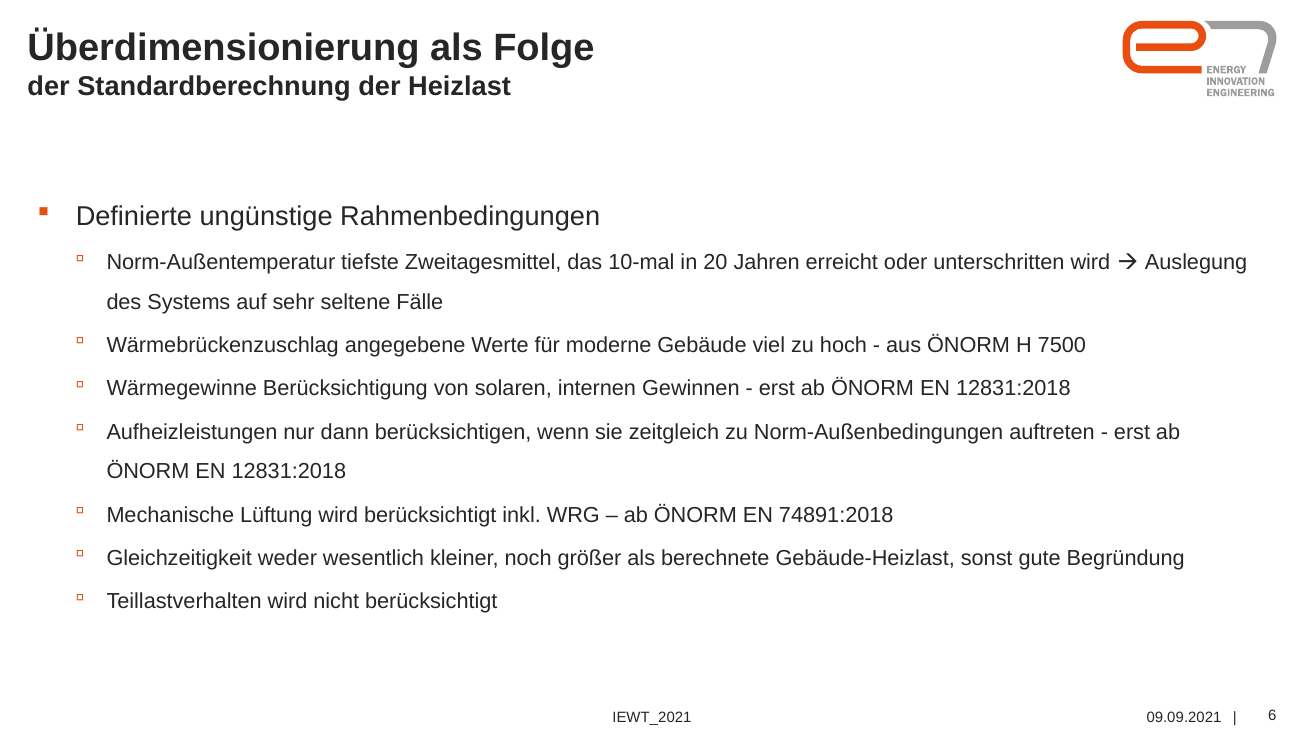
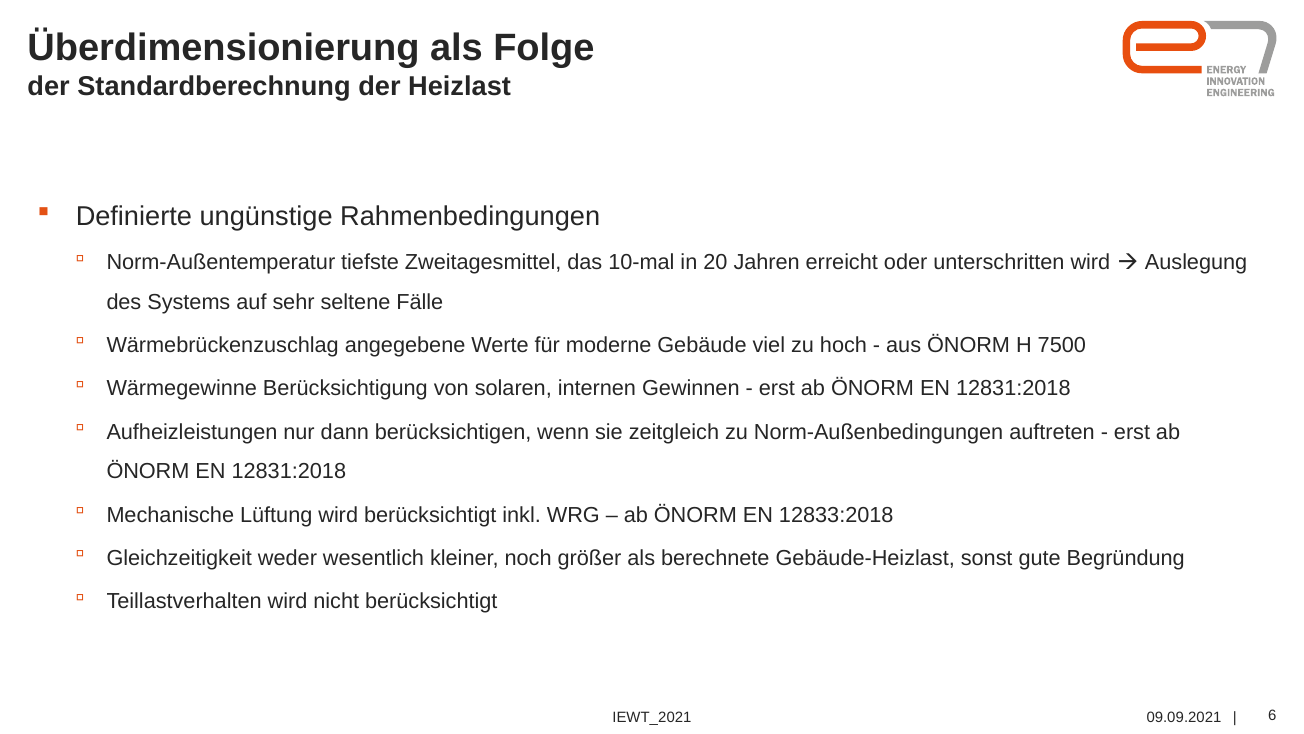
74891:2018: 74891:2018 -> 12833:2018
